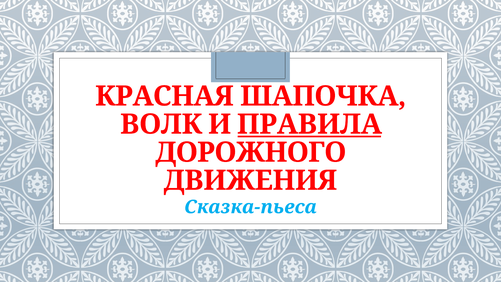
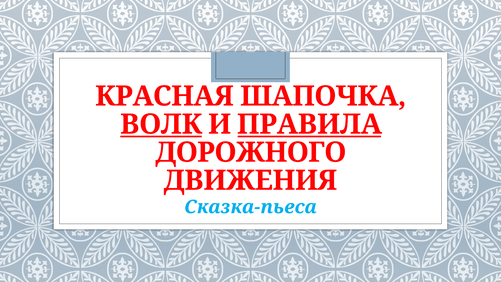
ВОЛК underline: none -> present
